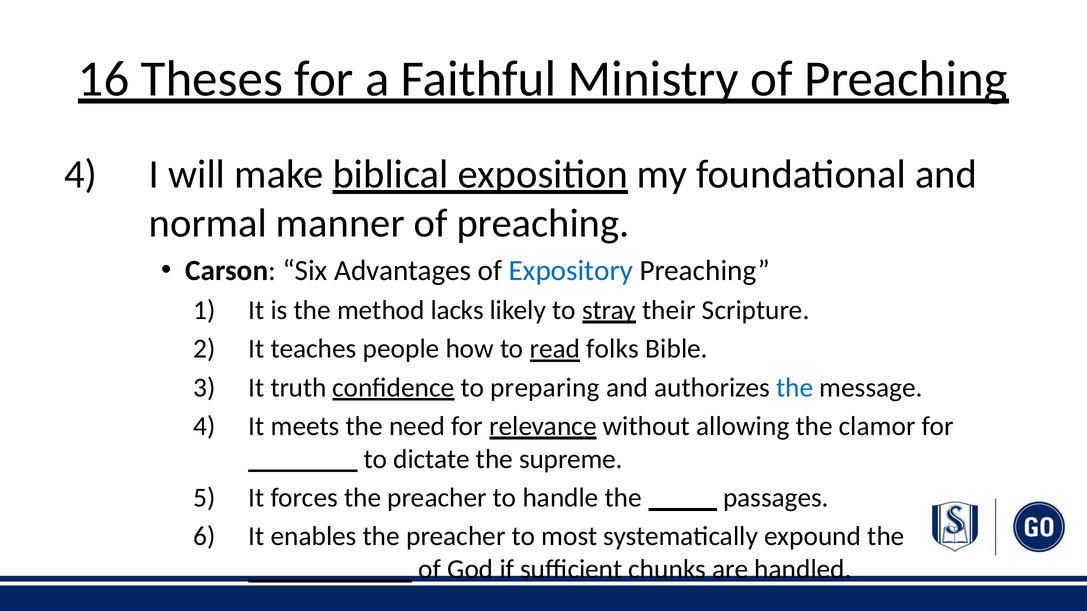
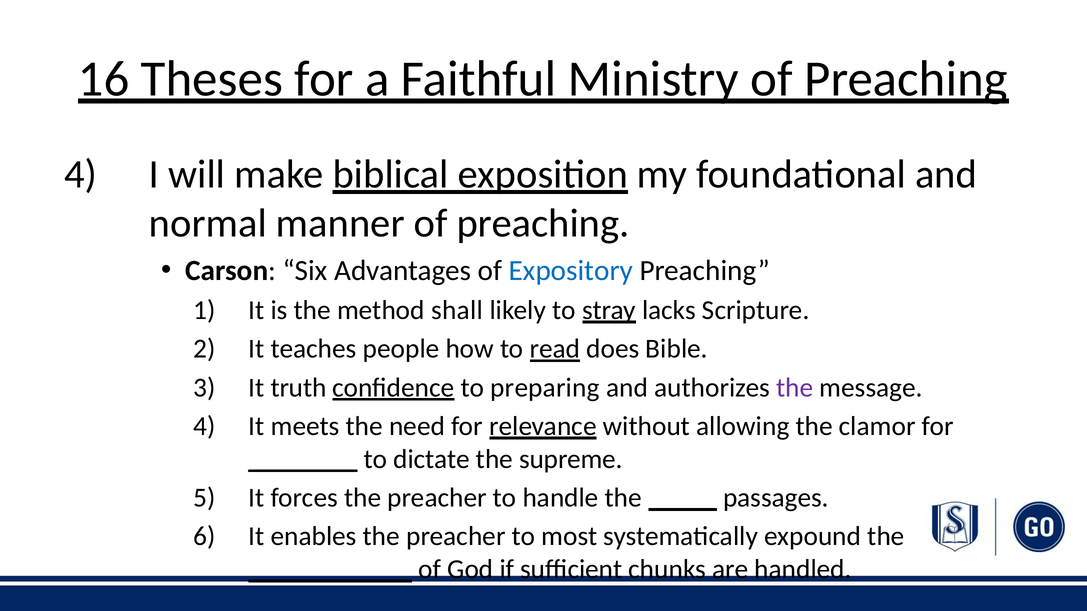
lacks: lacks -> shall
their: their -> lacks
folks: folks -> does
the at (795, 388) colour: blue -> purple
